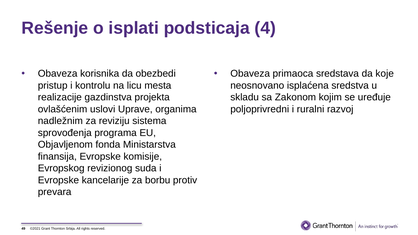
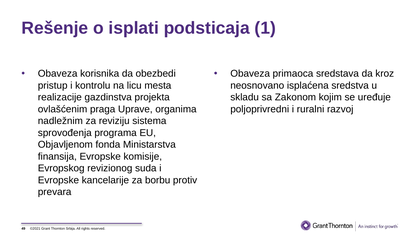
4: 4 -> 1
koje: koje -> kroz
uslovi: uslovi -> praga
